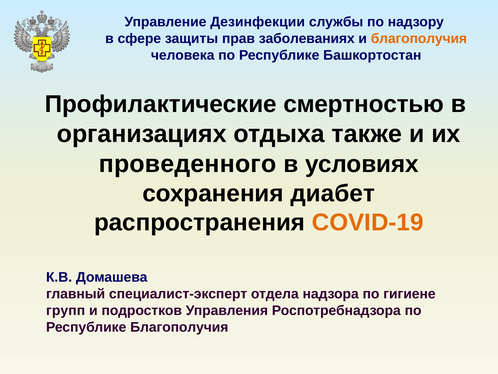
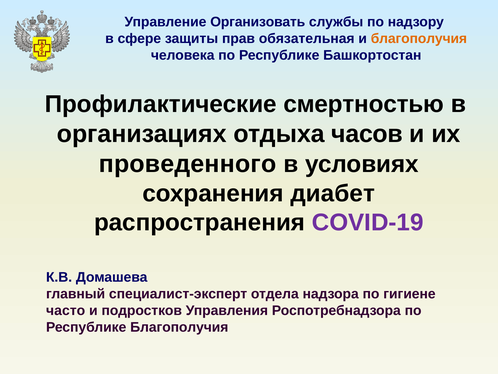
Дезинфекции: Дезинфекции -> Организовать
заболеваниях: заболеваниях -> обязательная
также: также -> часов
COVID-19 colour: orange -> purple
групп: групп -> часто
